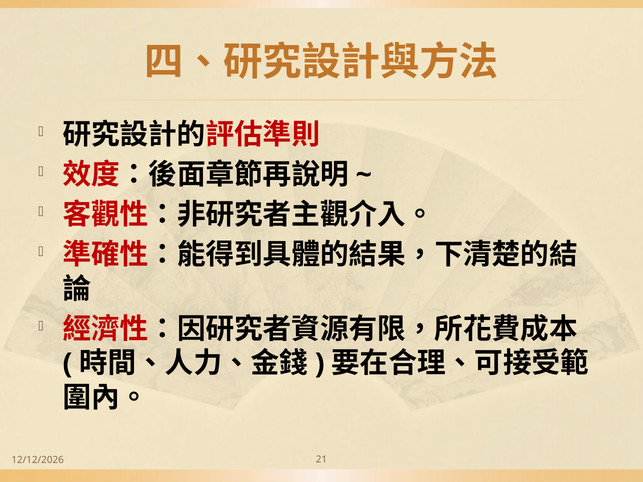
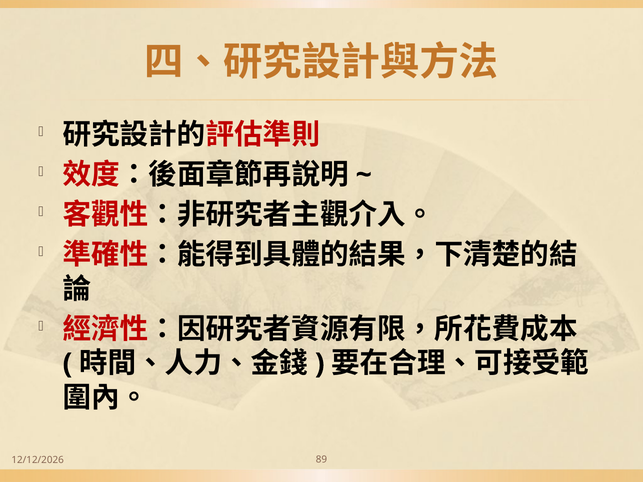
21: 21 -> 89
